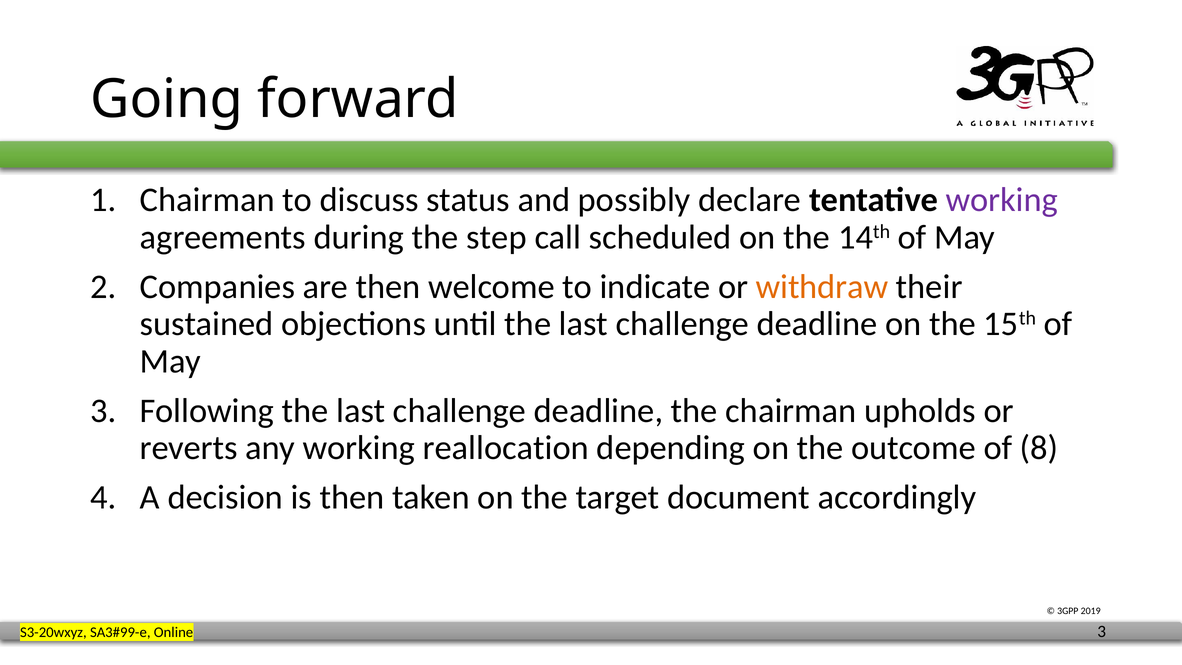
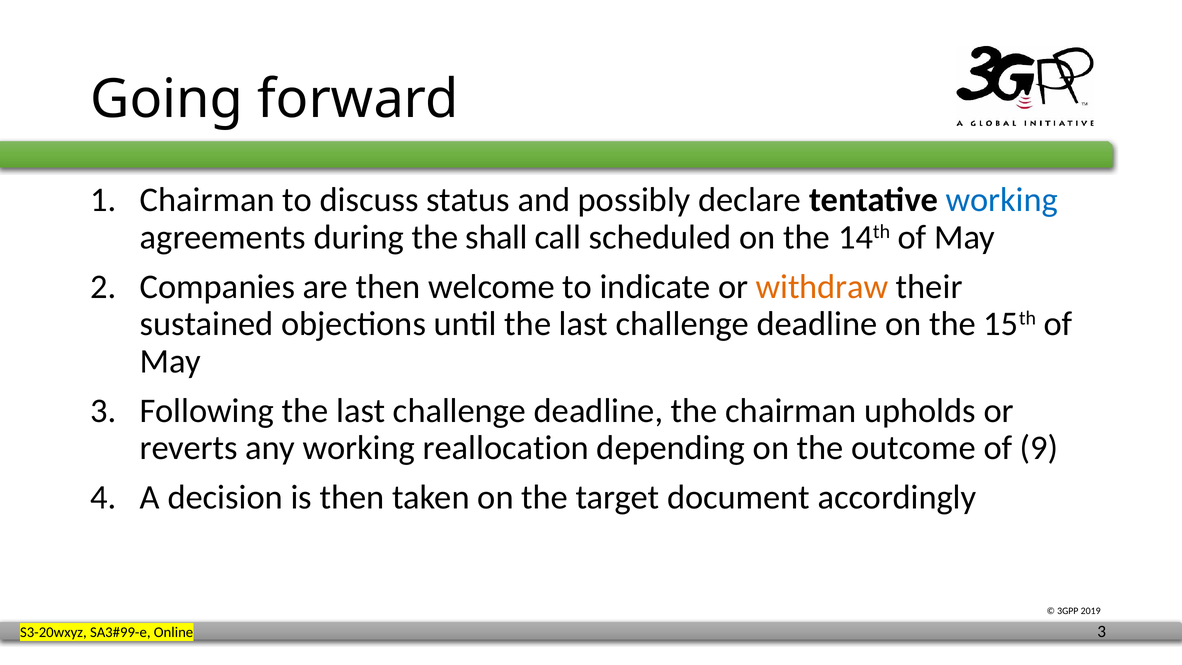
working at (1002, 200) colour: purple -> blue
step: step -> shall
8: 8 -> 9
